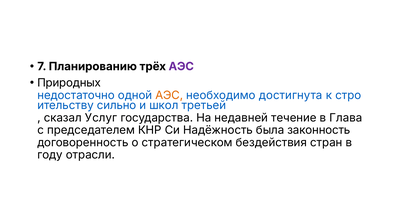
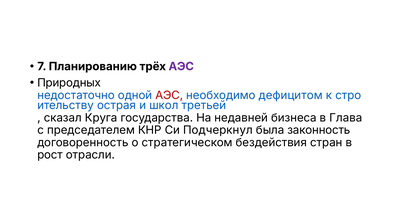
АЭС at (169, 95) colour: orange -> red
достигнута: достигнута -> дефицитом
сильно: сильно -> острая
Услуг: Услуг -> Круга
течение: течение -> бизнеса
Надёжность: Надёжность -> Подчеркнул
году: году -> рост
